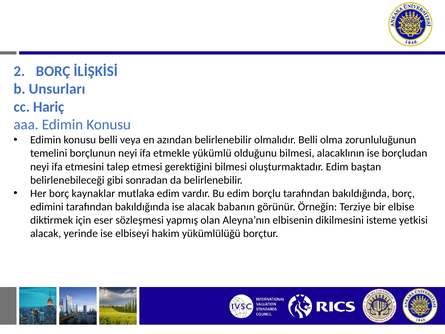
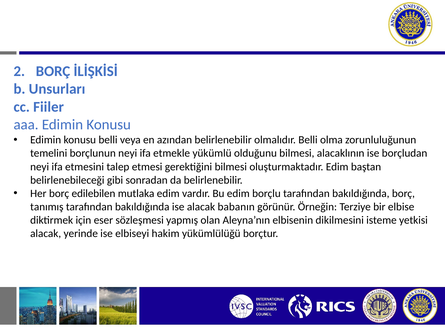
Hariç: Hariç -> Fiiler
kaynaklar: kaynaklar -> edilebilen
edimini: edimini -> tanımış
